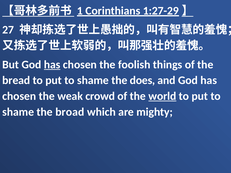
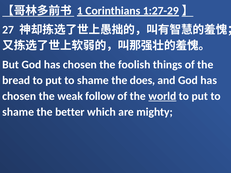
has at (52, 65) underline: present -> none
crowd: crowd -> follow
broad: broad -> better
